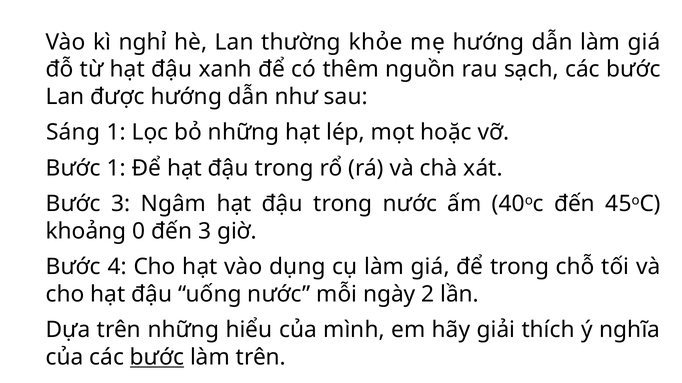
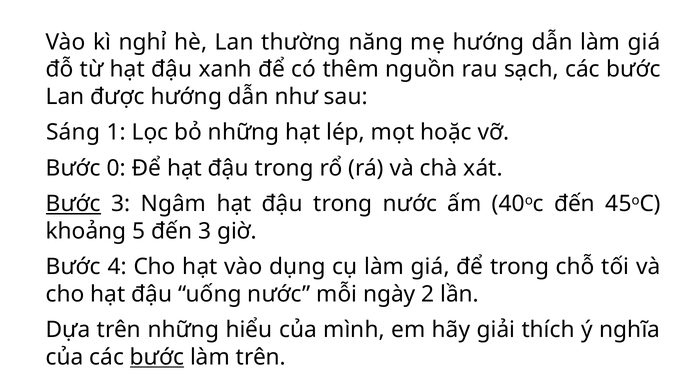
khỏe: khỏe -> năng
Bước 1: 1 -> 0
Bước at (73, 204) underline: none -> present
0: 0 -> 5
